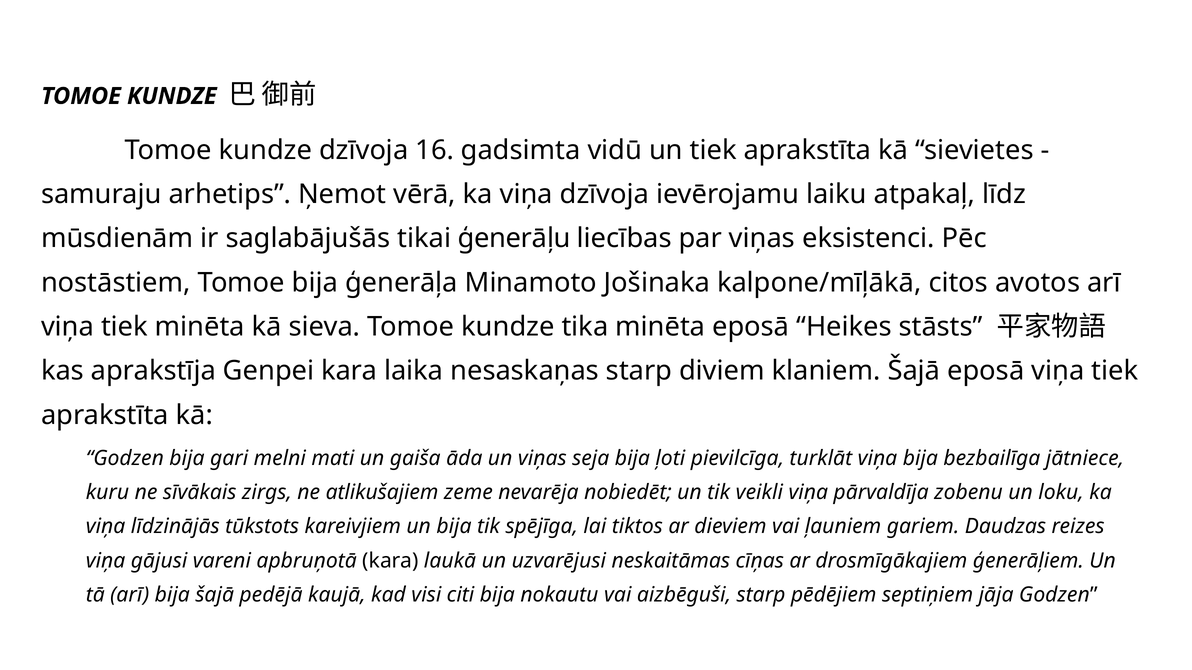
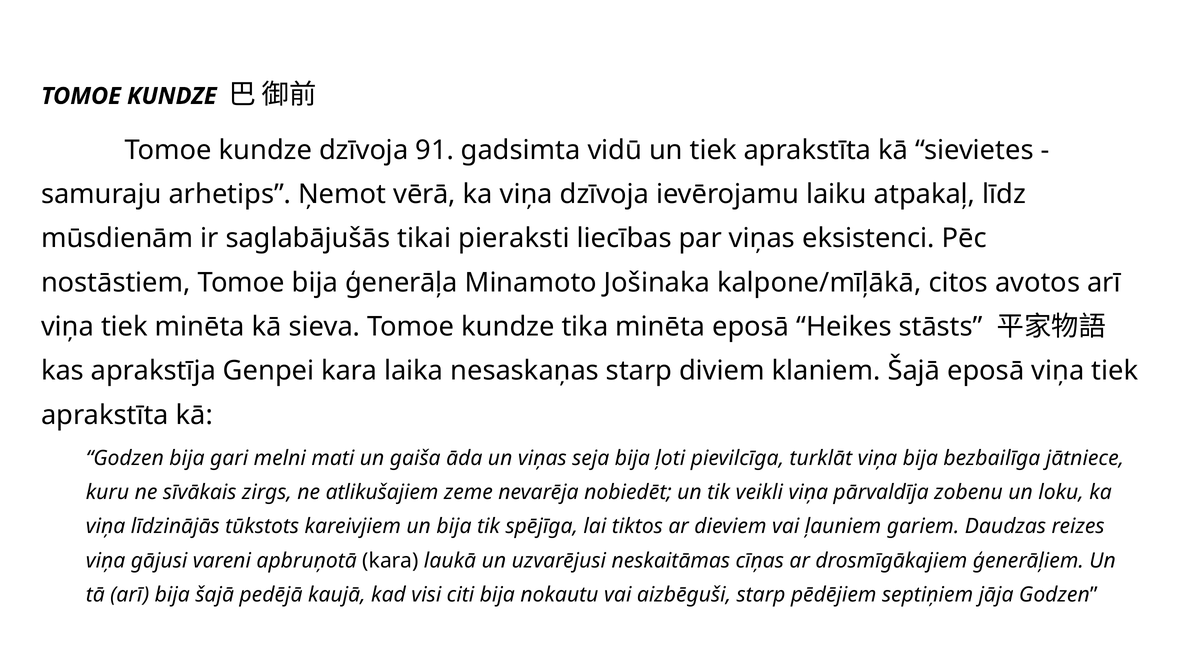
16: 16 -> 91
ģenerāļu: ģenerāļu -> pieraksti
